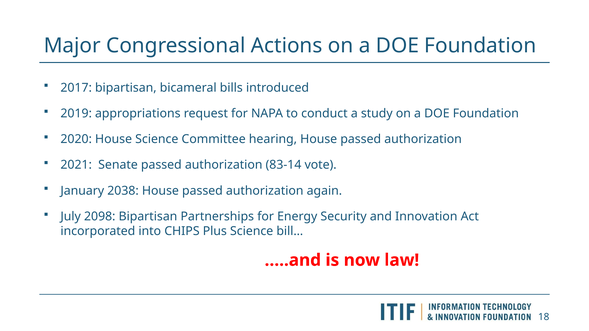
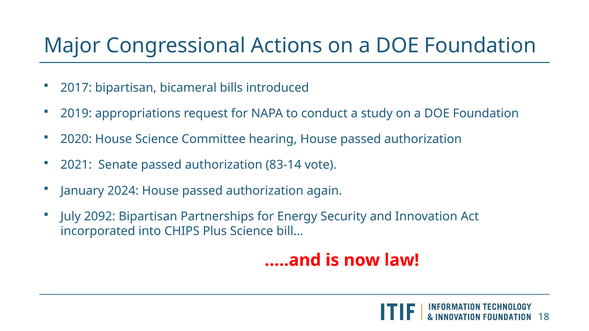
2038: 2038 -> 2024
2098: 2098 -> 2092
